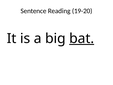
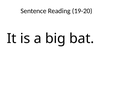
bat underline: present -> none
